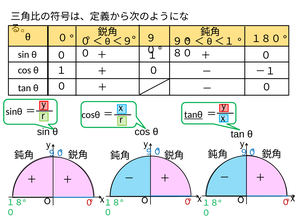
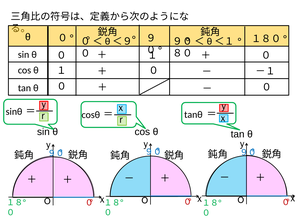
tanθ underline: present -> none
